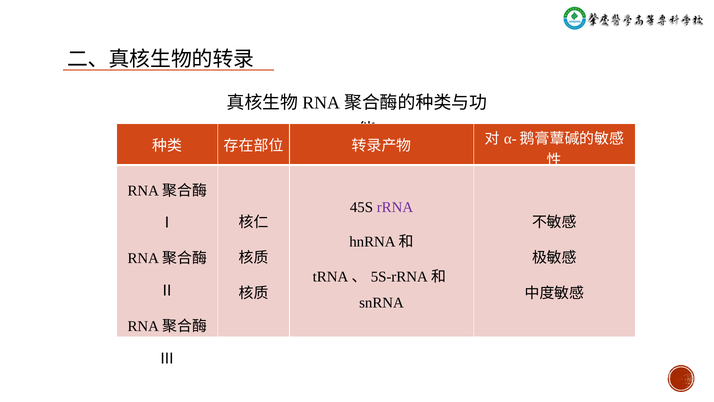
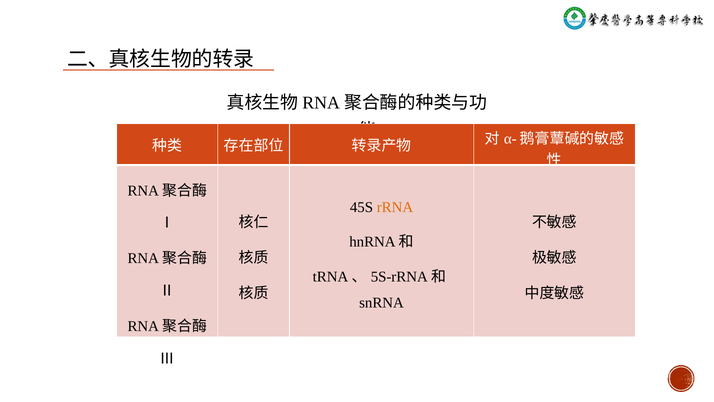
rRNA colour: purple -> orange
